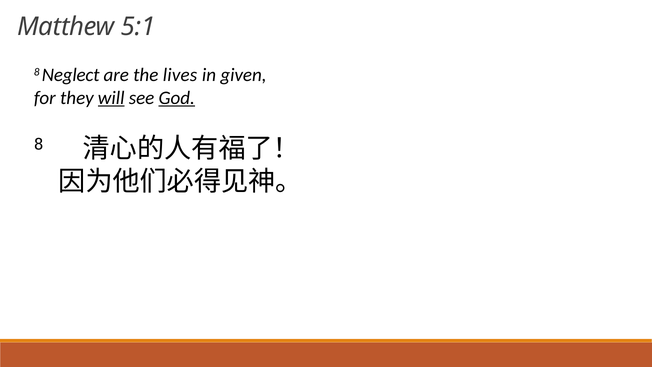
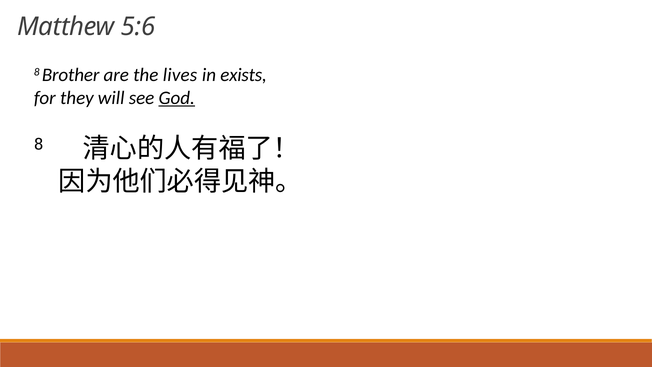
5:1: 5:1 -> 5:6
Neglect: Neglect -> Brother
given: given -> exists
will underline: present -> none
